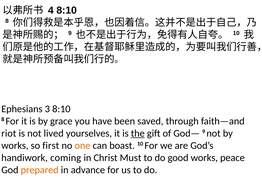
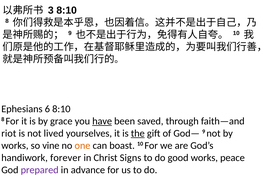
4: 4 -> 3
3: 3 -> 6
have underline: none -> present
first: first -> vine
coming: coming -> forever
Must: Must -> Signs
prepared colour: orange -> purple
